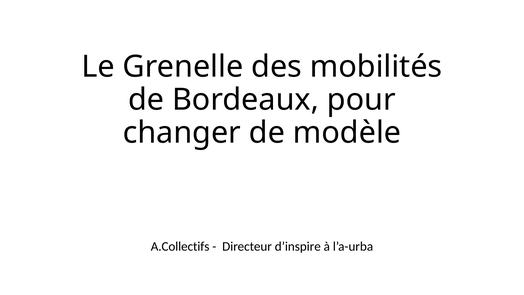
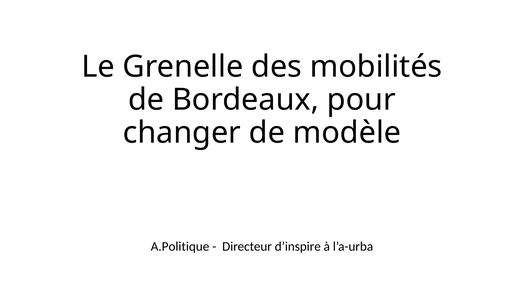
A.Collectifs: A.Collectifs -> A.Politique
